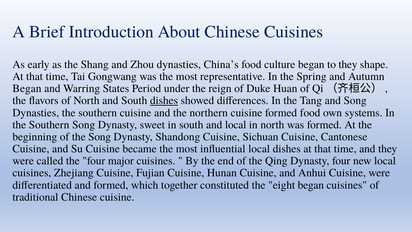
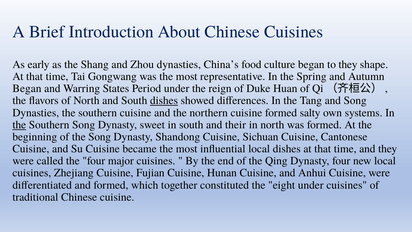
formed food: food -> salty
the at (19, 125) underline: none -> present
and local: local -> their
eight began: began -> under
